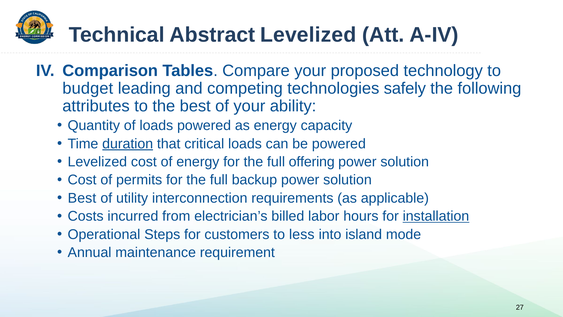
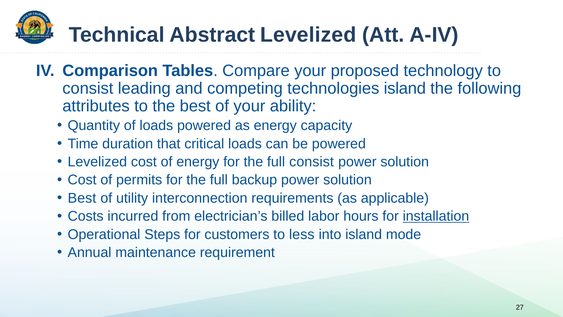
budget at (88, 88): budget -> consist
technologies safely: safely -> island
duration underline: present -> none
full offering: offering -> consist
